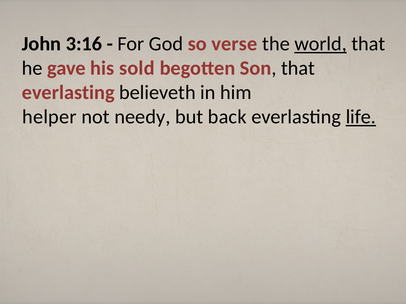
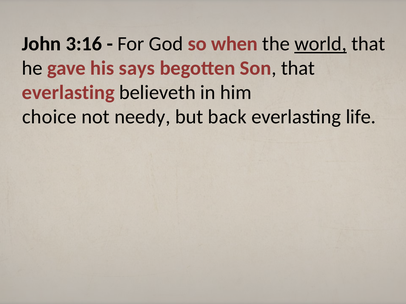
verse: verse -> when
sold: sold -> says
helper: helper -> choice
life underline: present -> none
